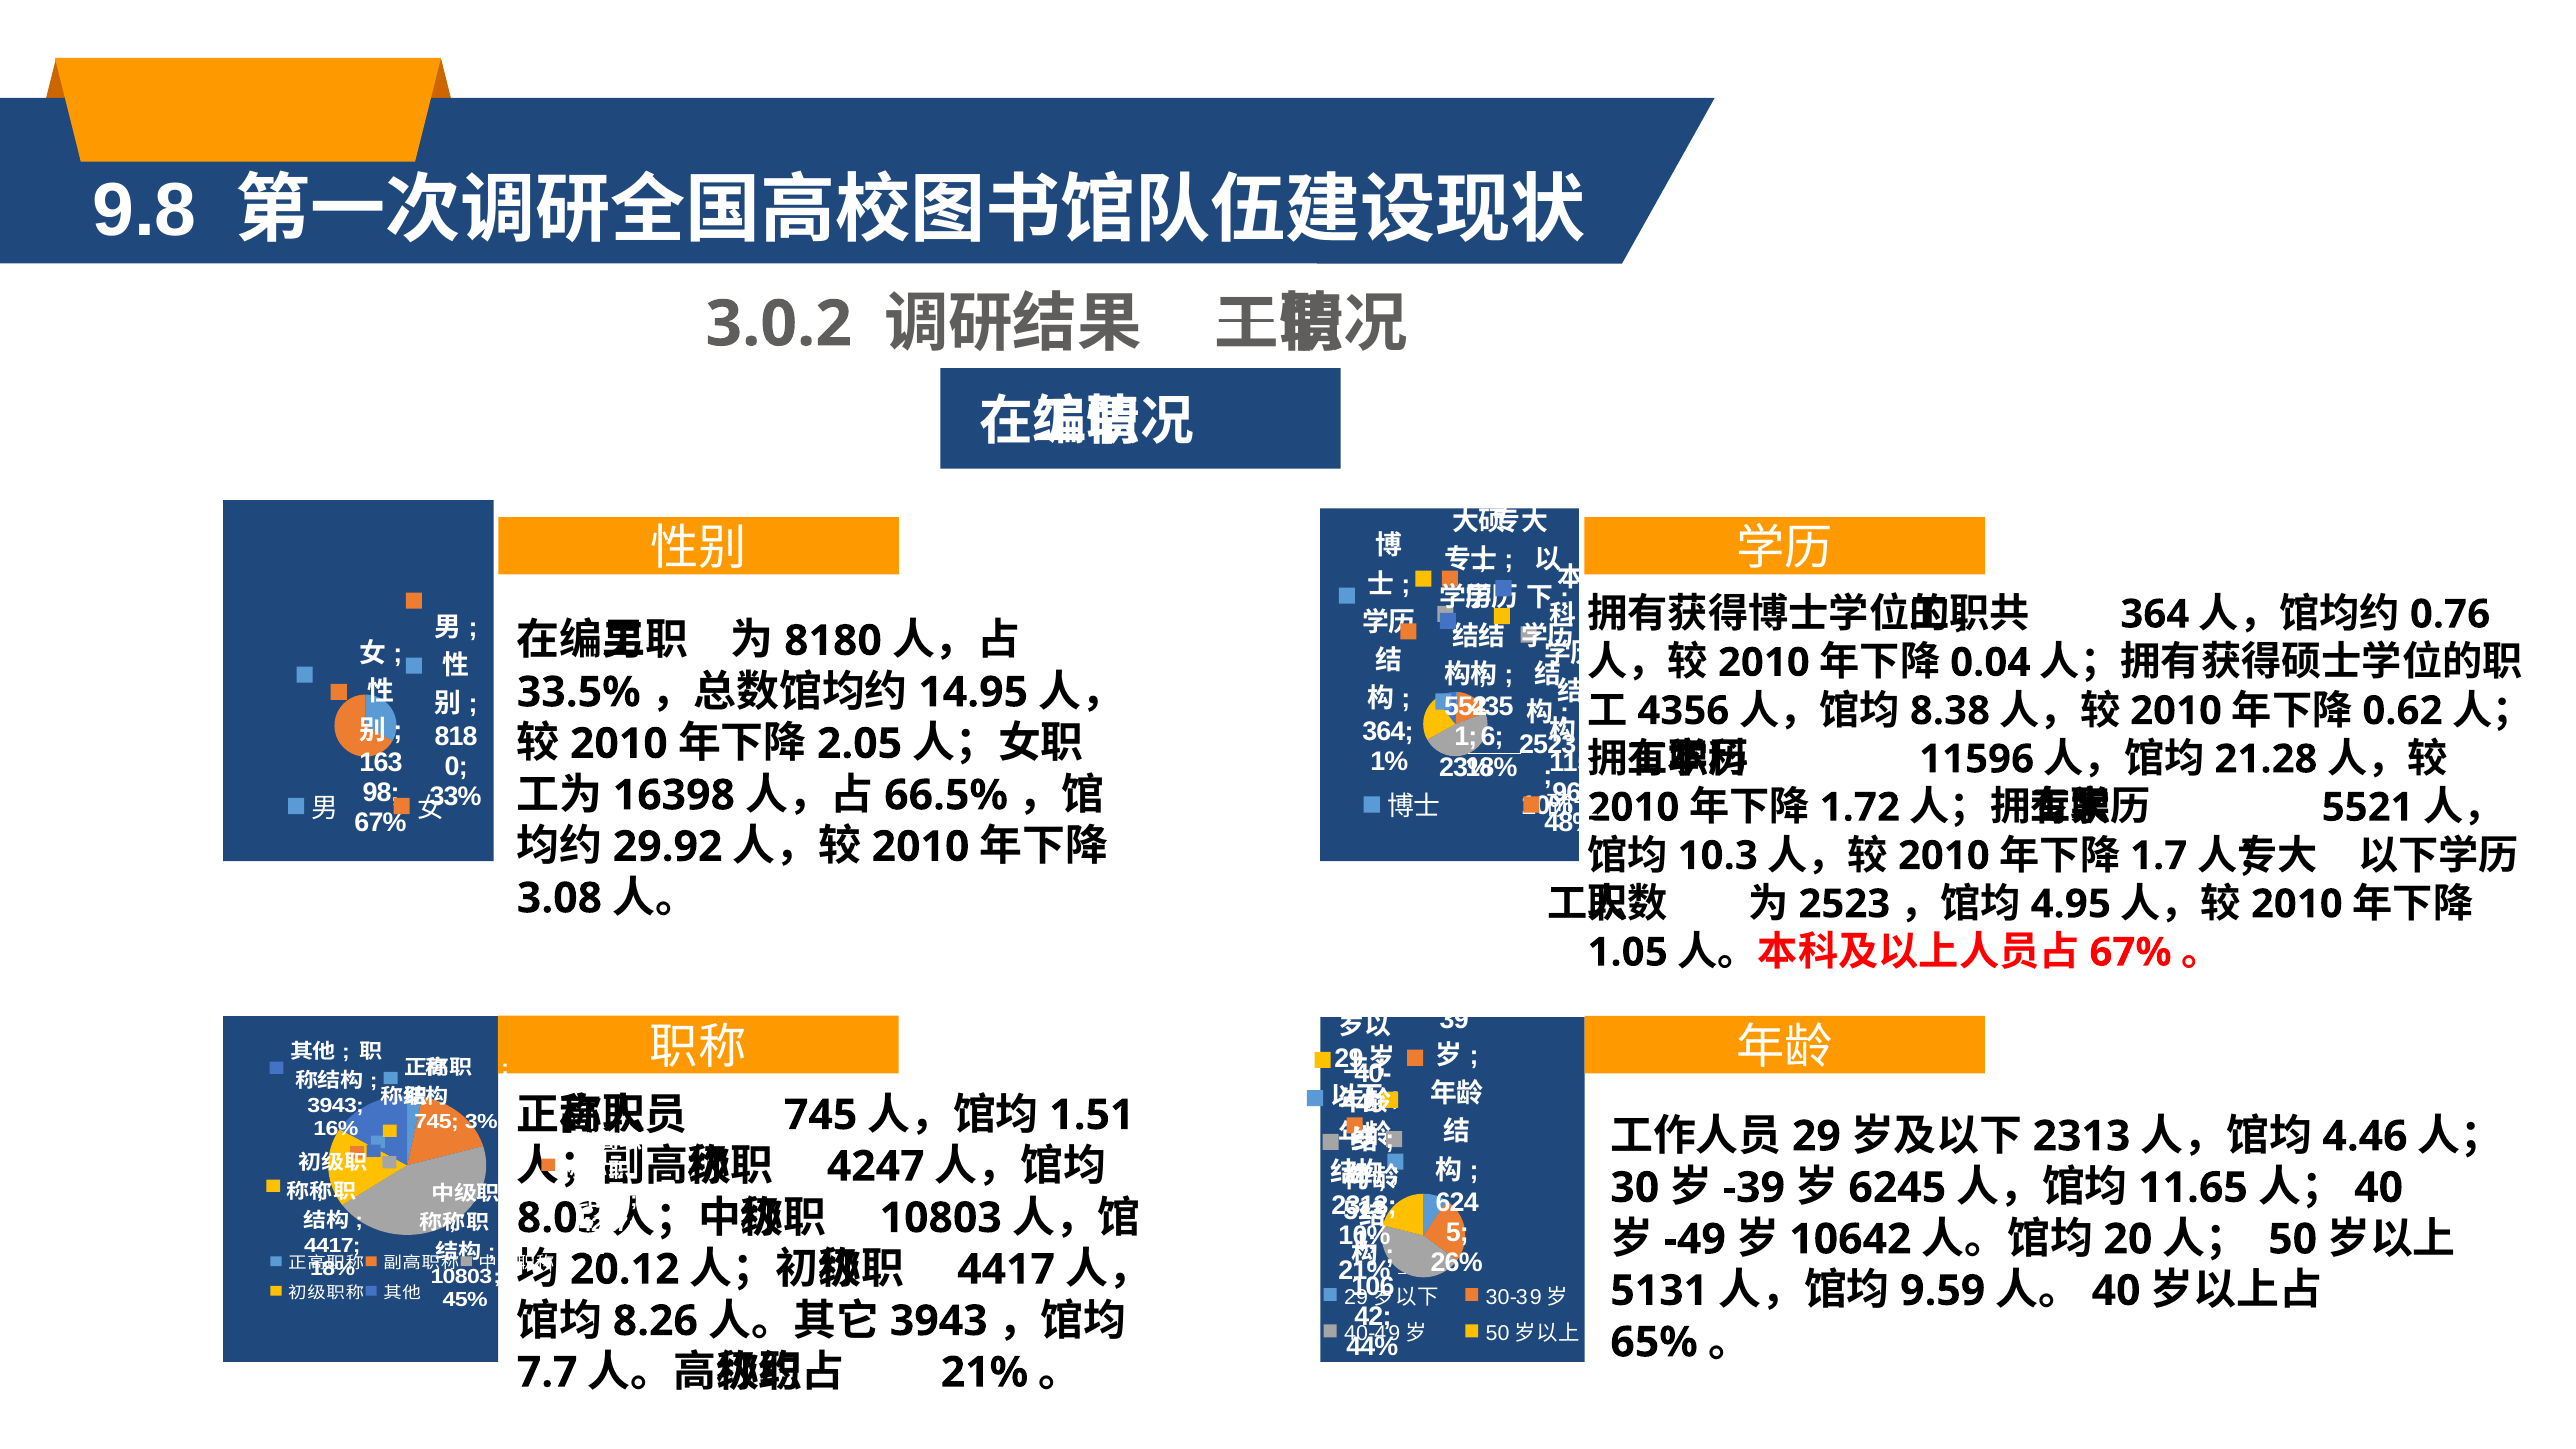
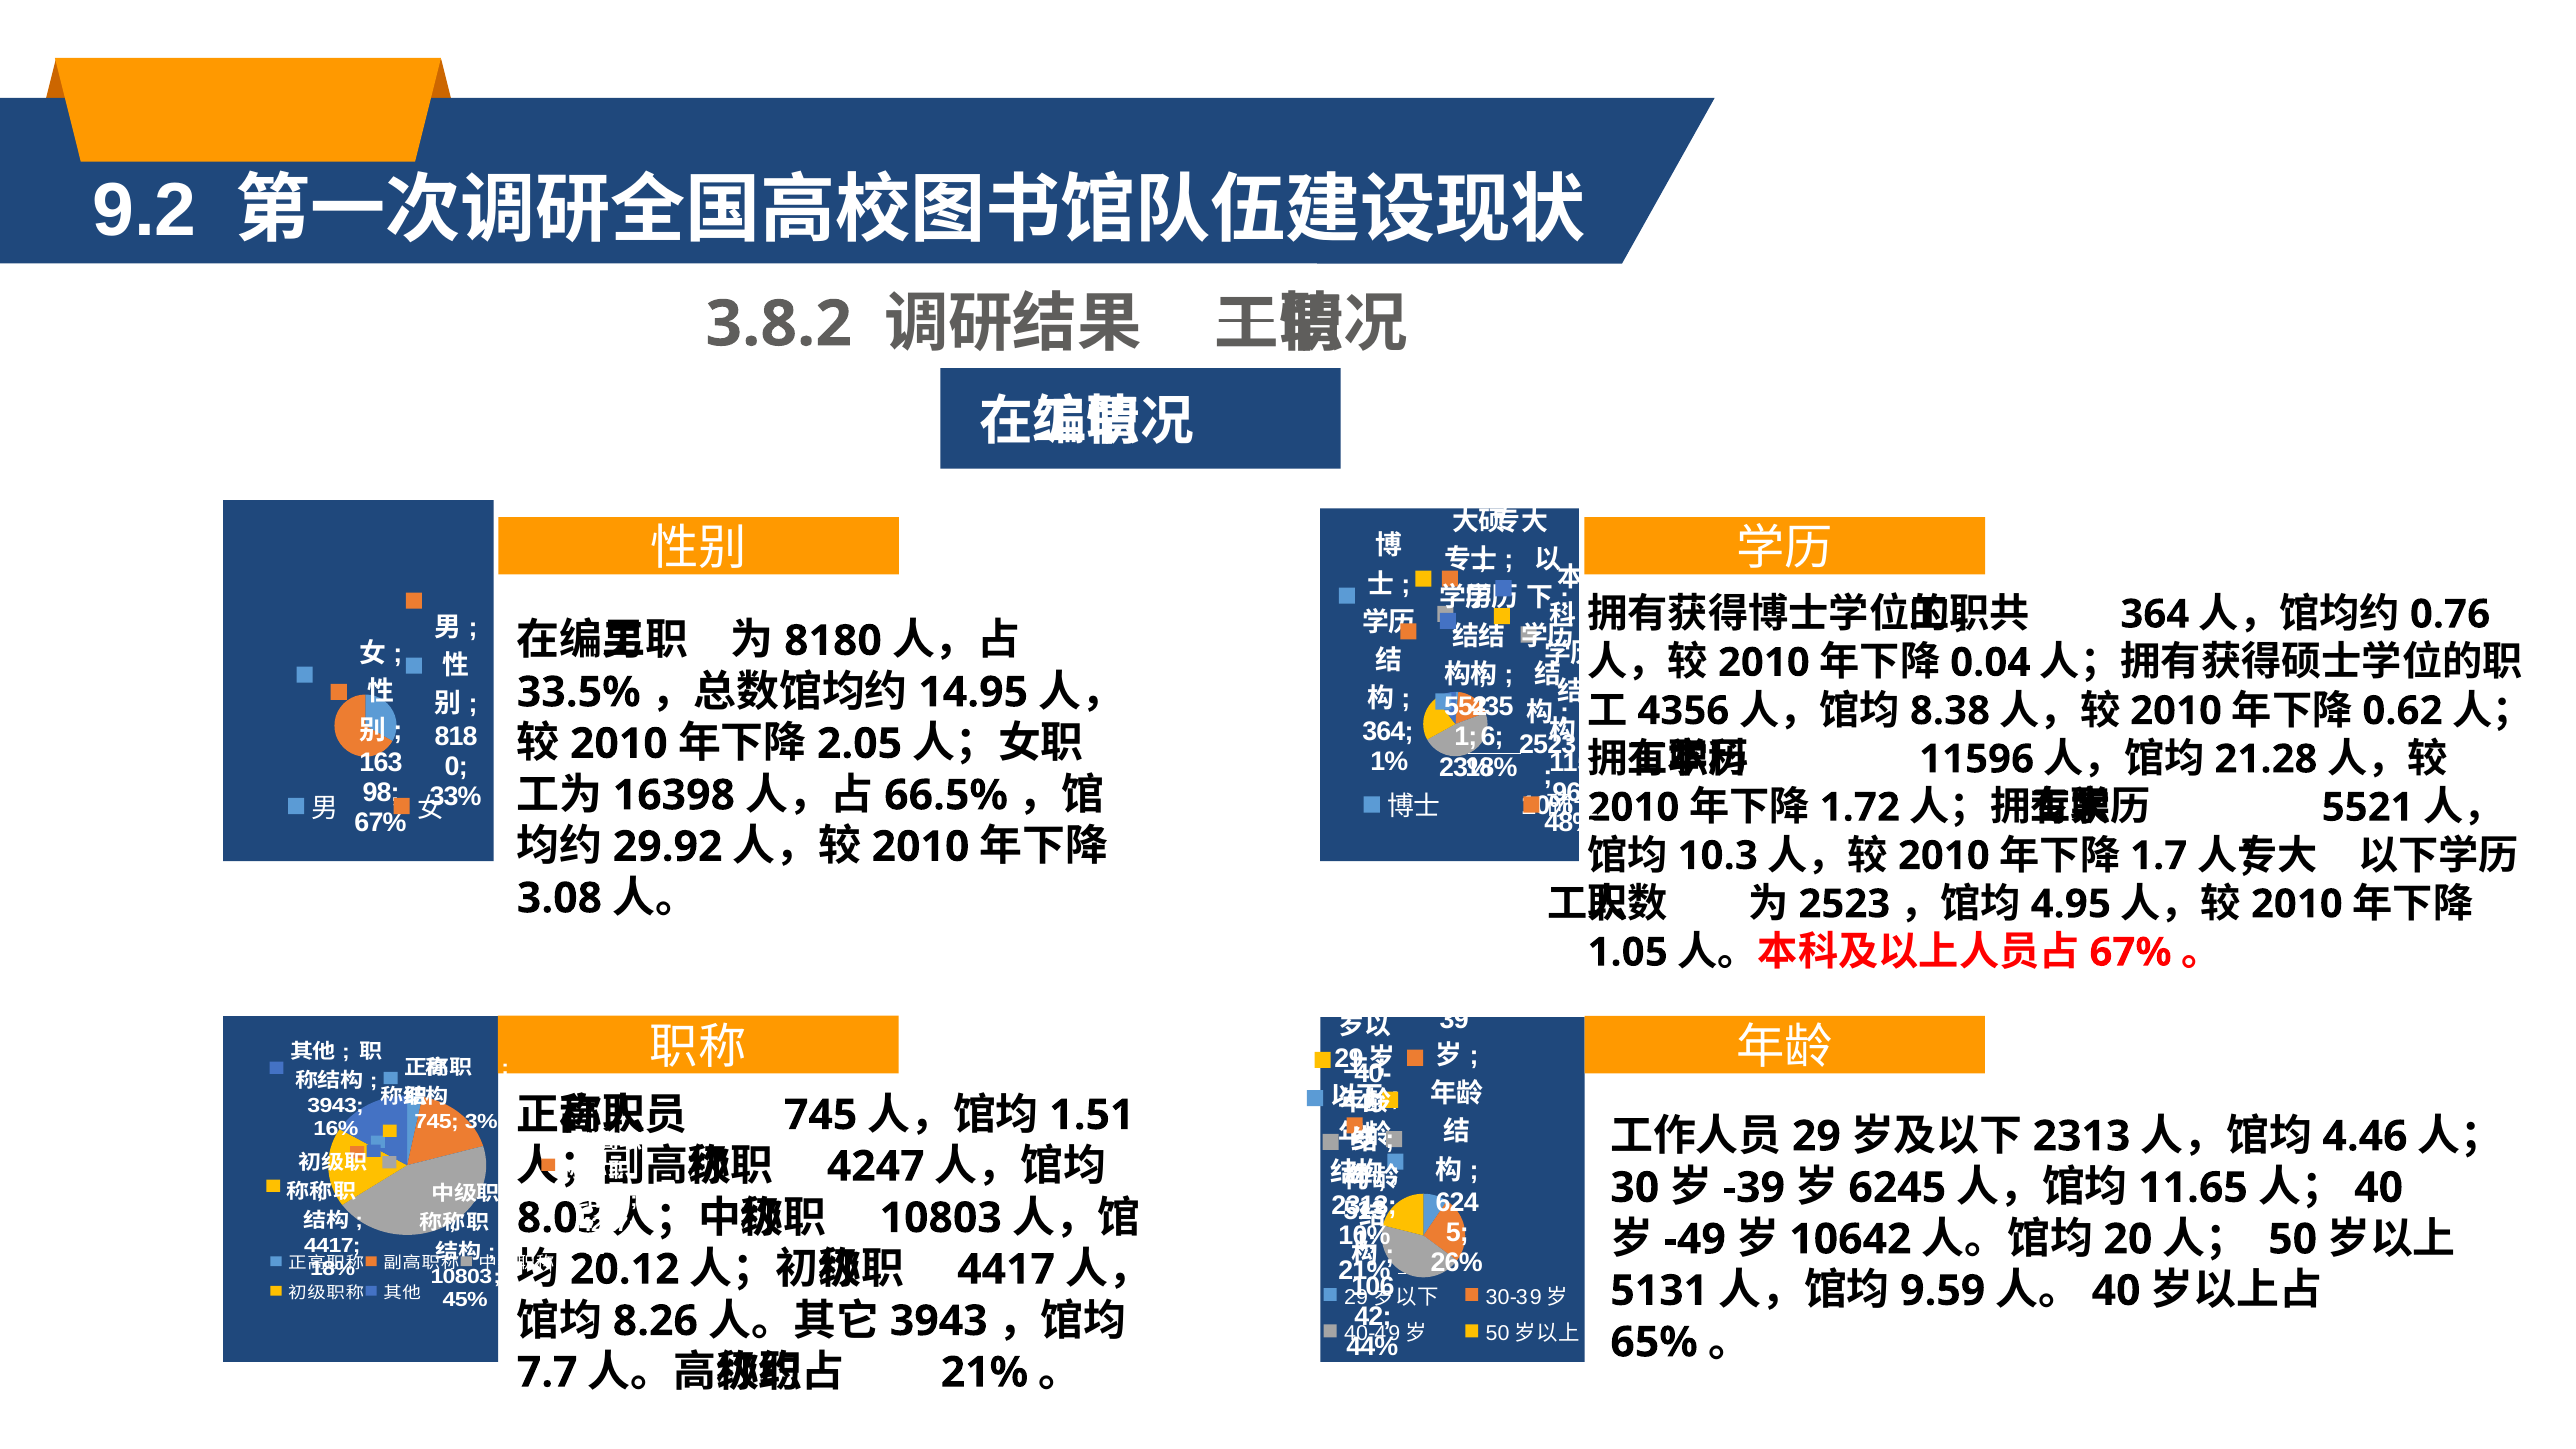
9.8: 9.8 -> 9.2
3.0.2: 3.0.2 -> 3.8.2
